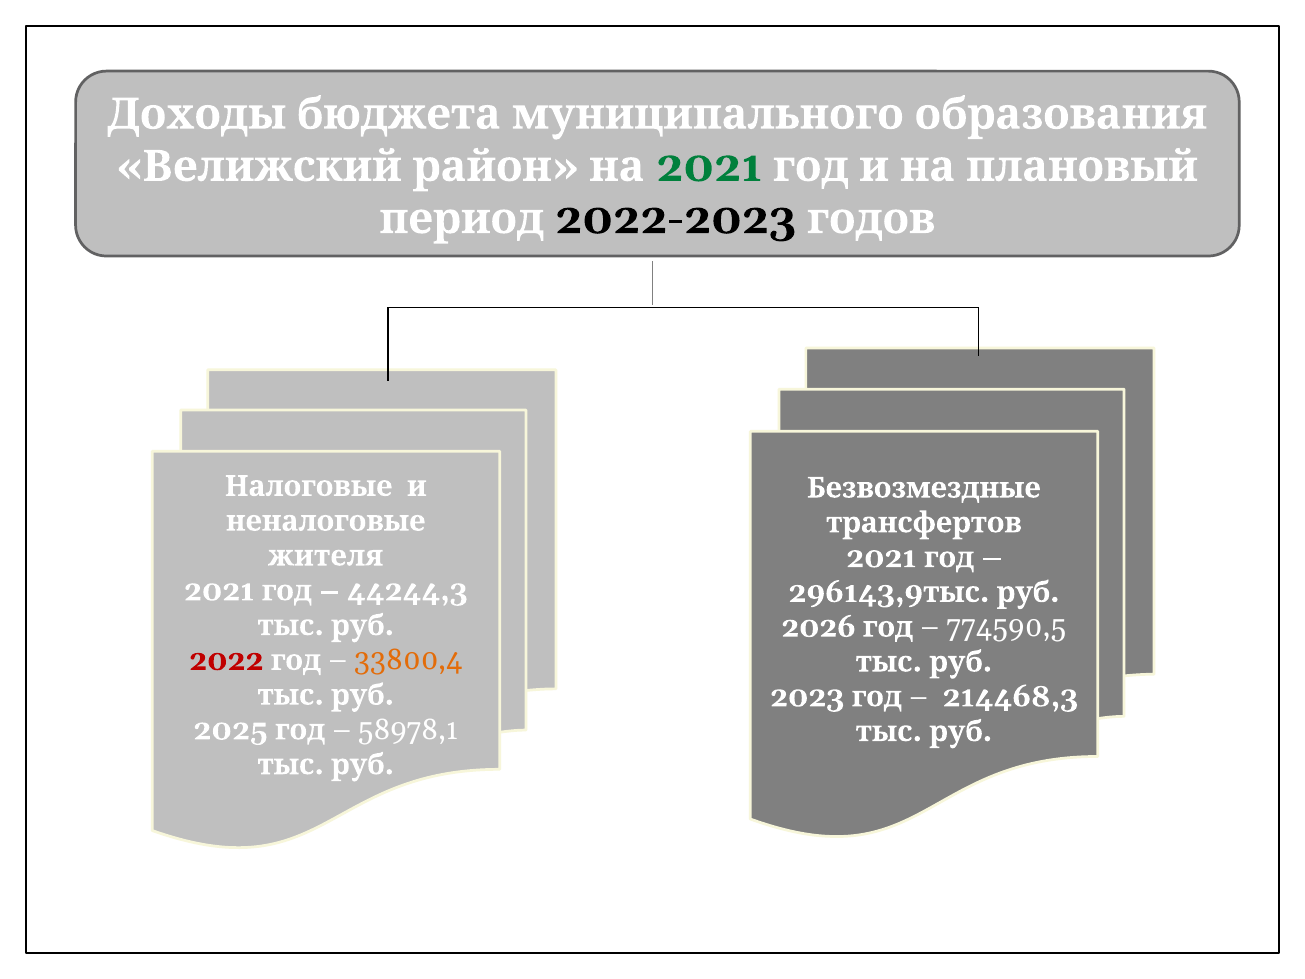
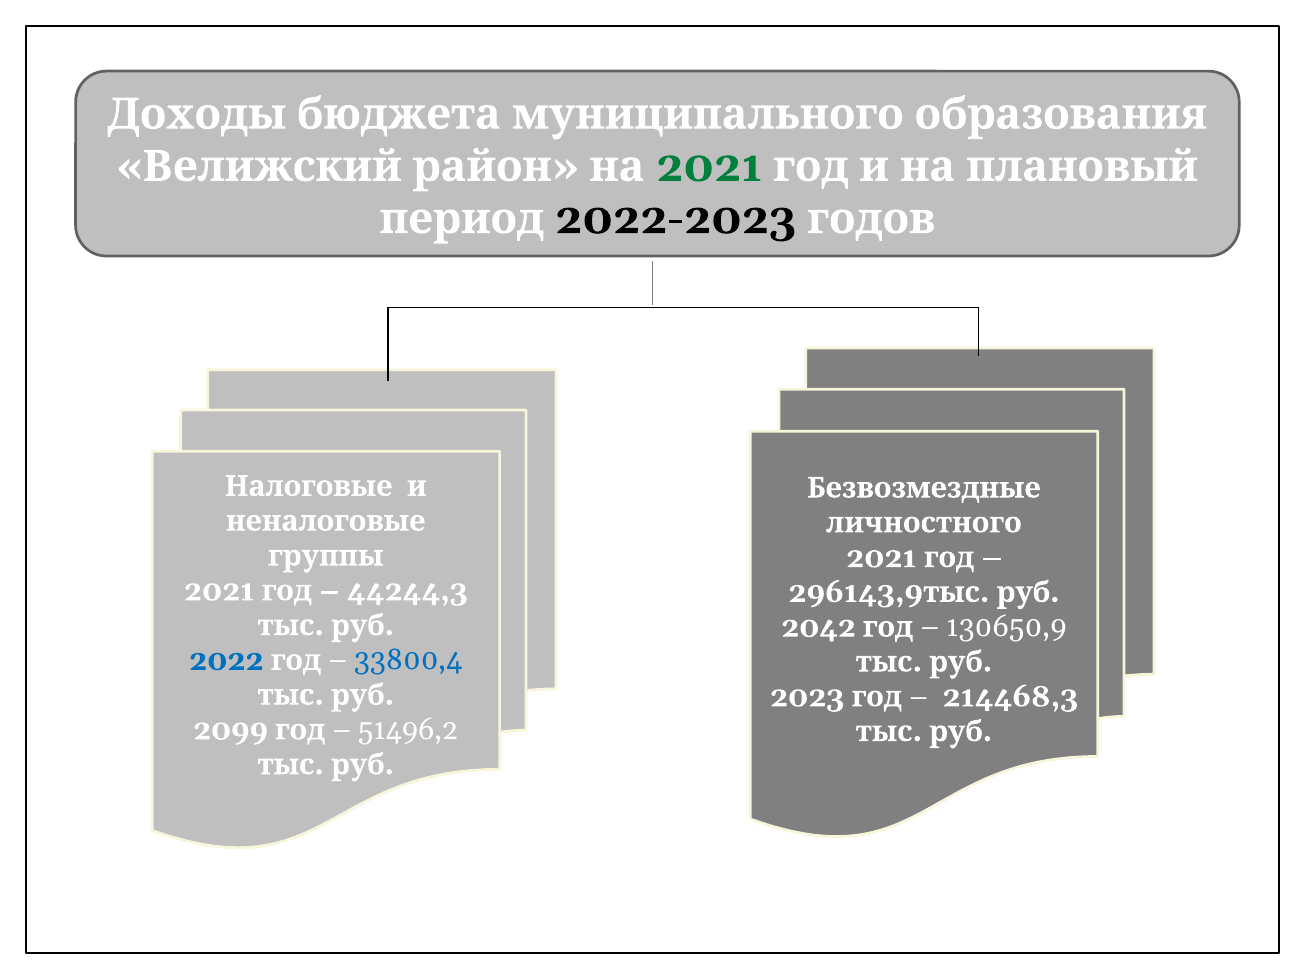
трансфертов: трансфертов -> личностного
жителя: жителя -> группы
2026: 2026 -> 2042
774590,5: 774590,5 -> 130650,9
2022 colour: red -> blue
33800,4 colour: orange -> blue
2025: 2025 -> 2099
58978,1: 58978,1 -> 51496,2
